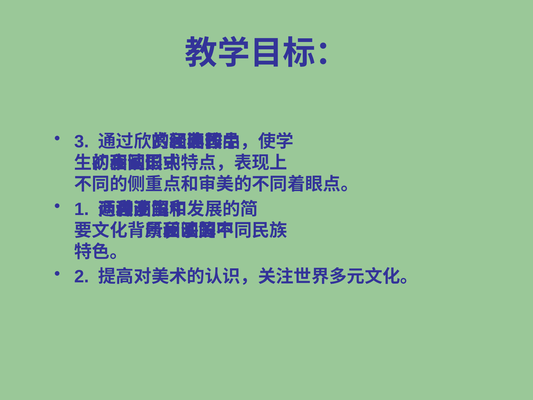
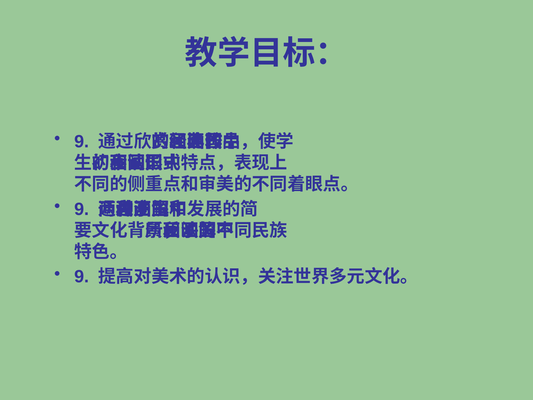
3 at (82, 142): 3 -> 9
1 at (82, 209): 1 -> 9
2 at (82, 277): 2 -> 9
